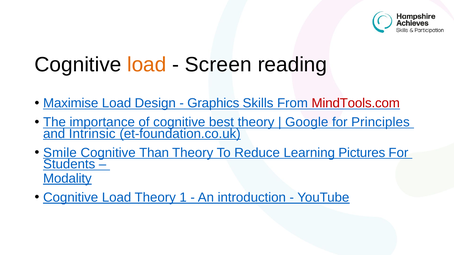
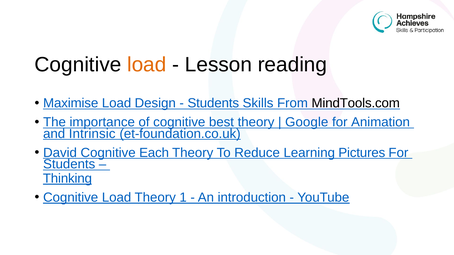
Screen: Screen -> Lesson
Graphics at (213, 103): Graphics -> Students
MindTools.com colour: red -> black
Principles: Principles -> Animation
Smile: Smile -> David
Than: Than -> Each
Modality: Modality -> Thinking
